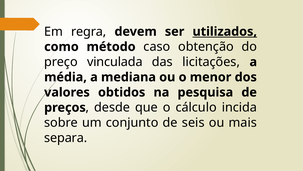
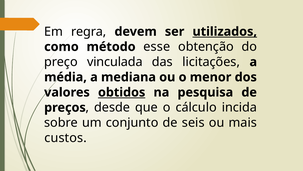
caso: caso -> esse
obtidos underline: none -> present
separa: separa -> custos
